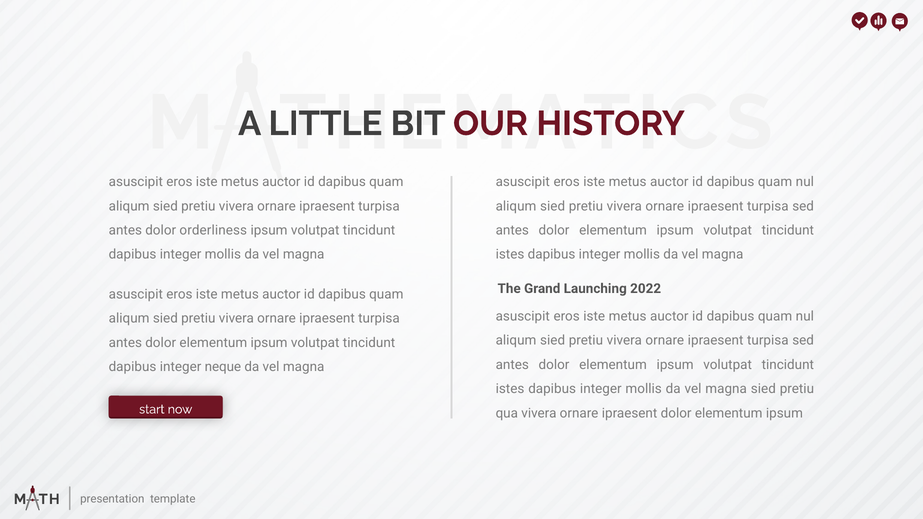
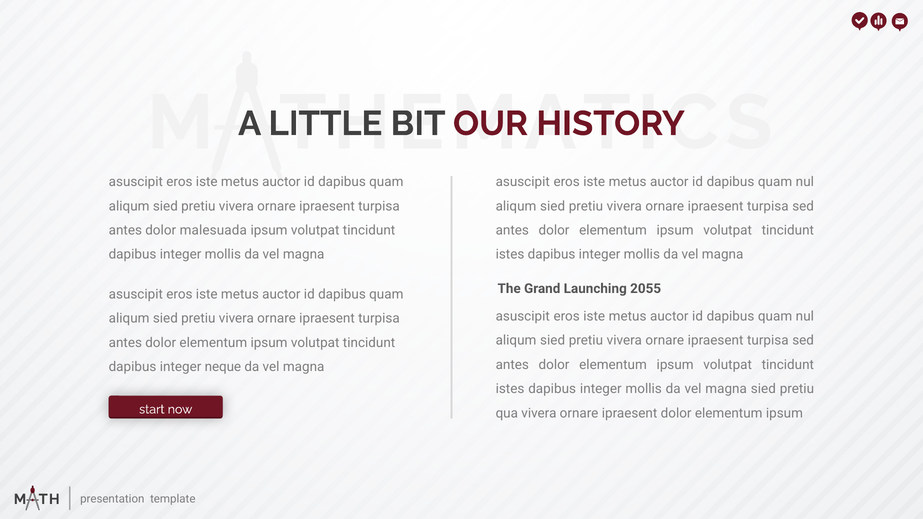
orderliness: orderliness -> malesuada
2022: 2022 -> 2055
